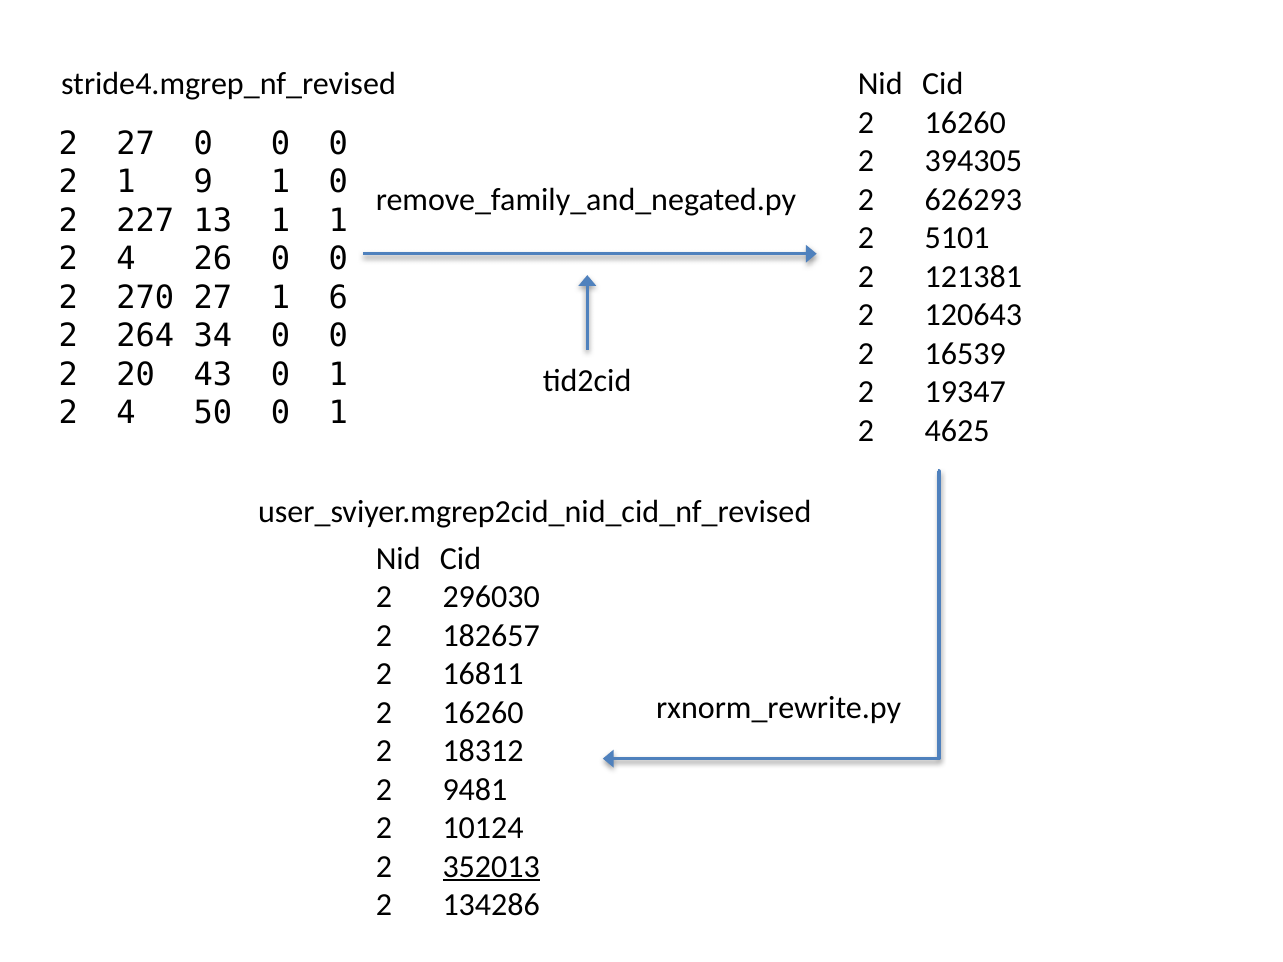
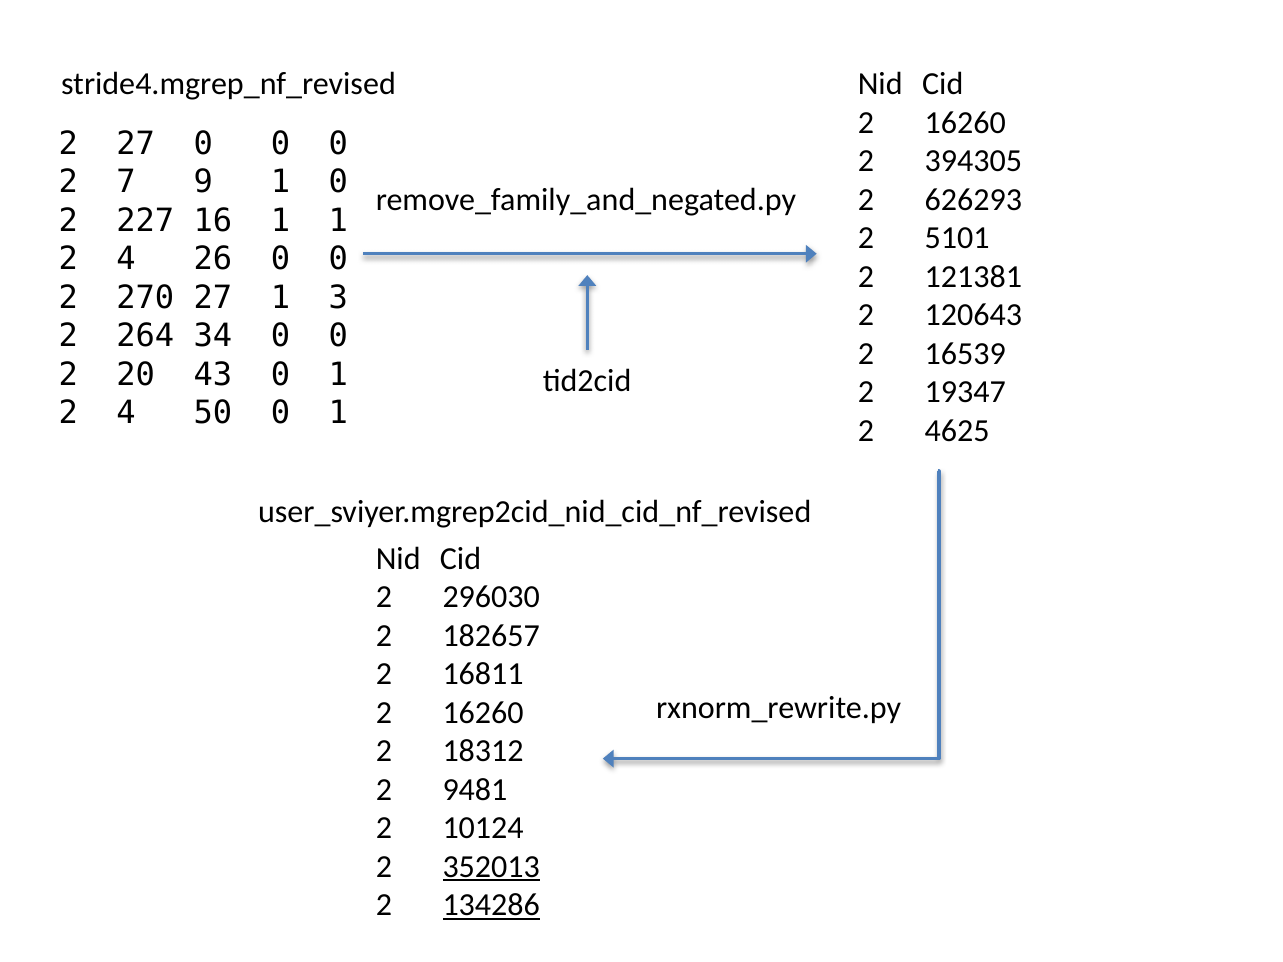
2 1: 1 -> 7
13: 13 -> 16
6: 6 -> 3
134286 underline: none -> present
